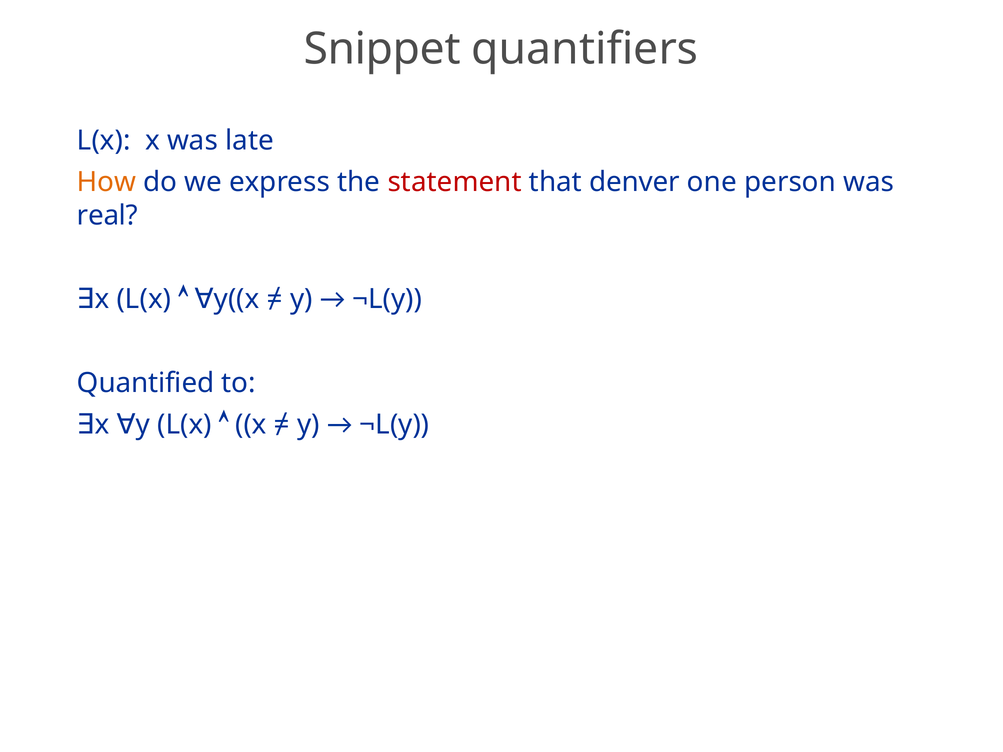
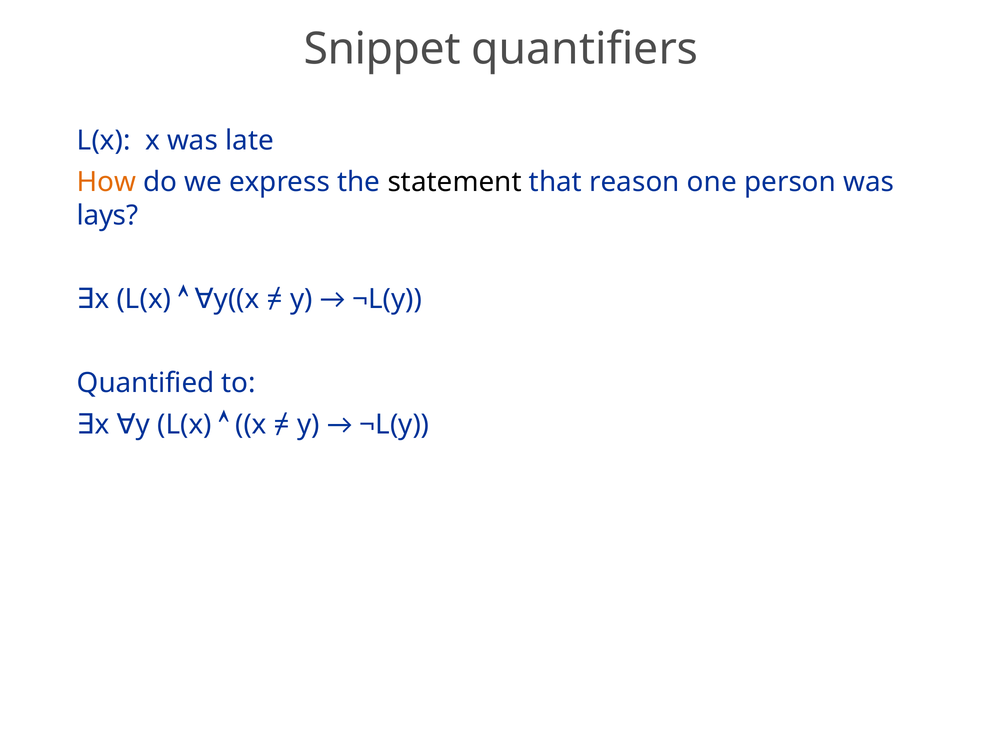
statement colour: red -> black
denver: denver -> reason
real: real -> lays
